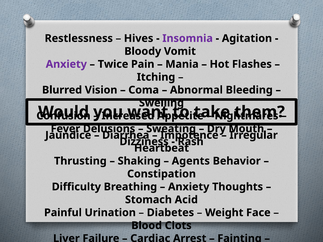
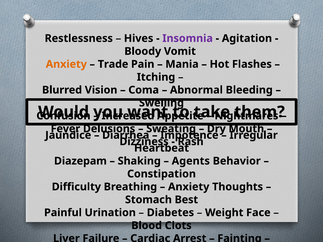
Anxiety at (66, 64) colour: purple -> orange
Twice: Twice -> Trade
Thrusting: Thrusting -> Diazepam
Acid: Acid -> Best
